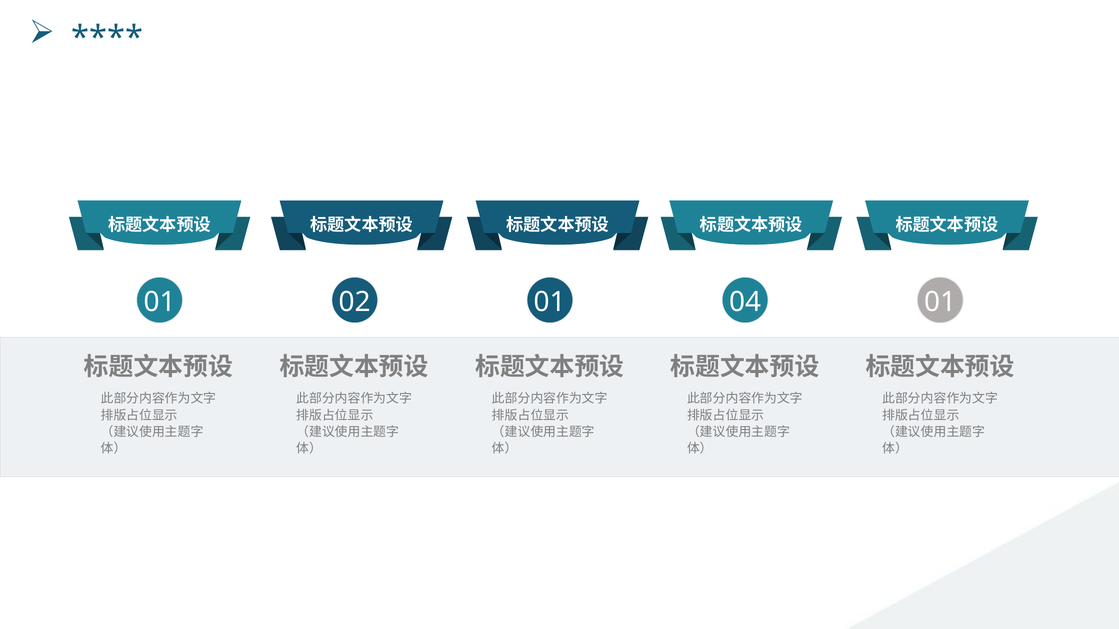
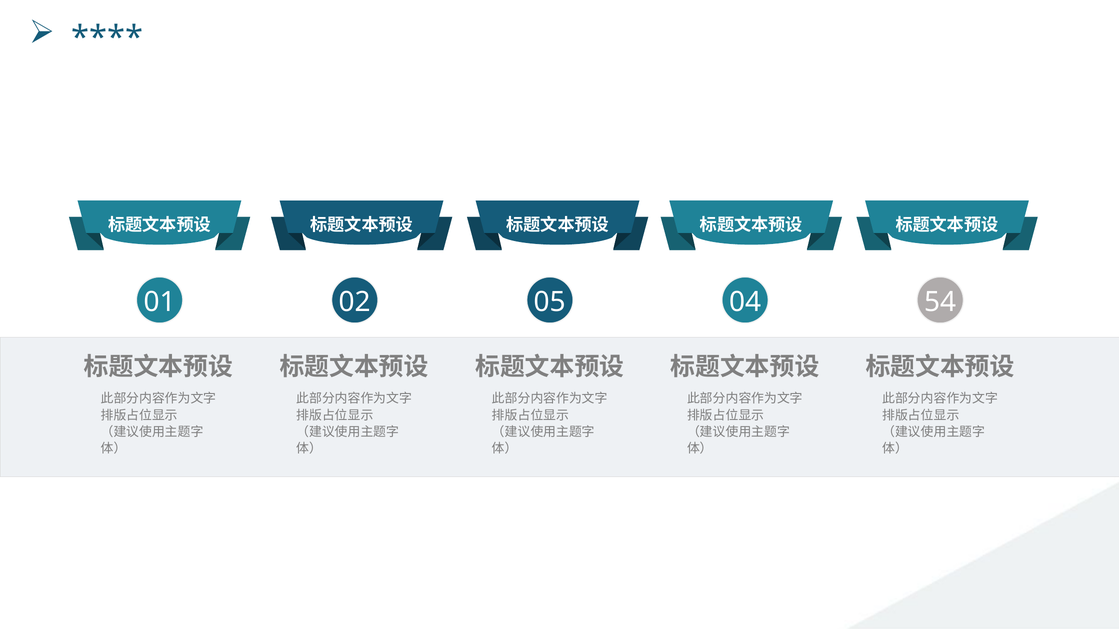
02 01: 01 -> 05
04 01: 01 -> 54
